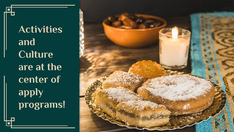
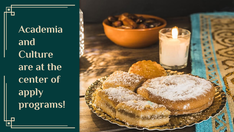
Activities: Activities -> Academia
